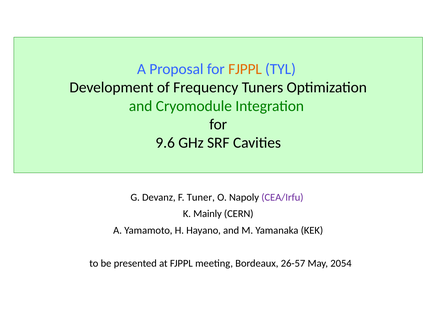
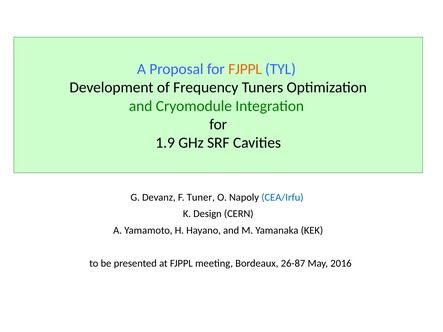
9.6: 9.6 -> 1.9
CEA/Irfu colour: purple -> blue
Mainly: Mainly -> Design
26-57: 26-57 -> 26-87
2054: 2054 -> 2016
